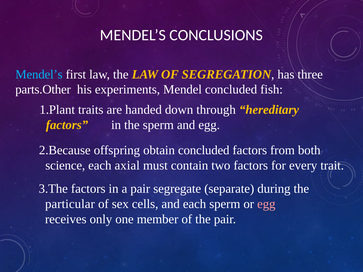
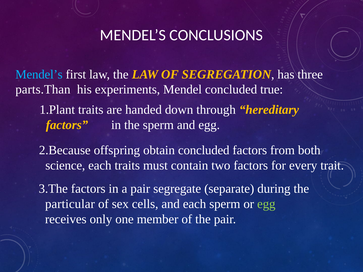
parts.Other: parts.Other -> parts.Than
fish: fish -> true
each axial: axial -> traits
egg at (266, 204) colour: pink -> light green
